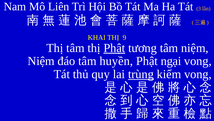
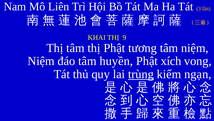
Phật at (114, 48) underline: present -> none
ngại: ngại -> xích
kiểm vong: vong -> ngạn
